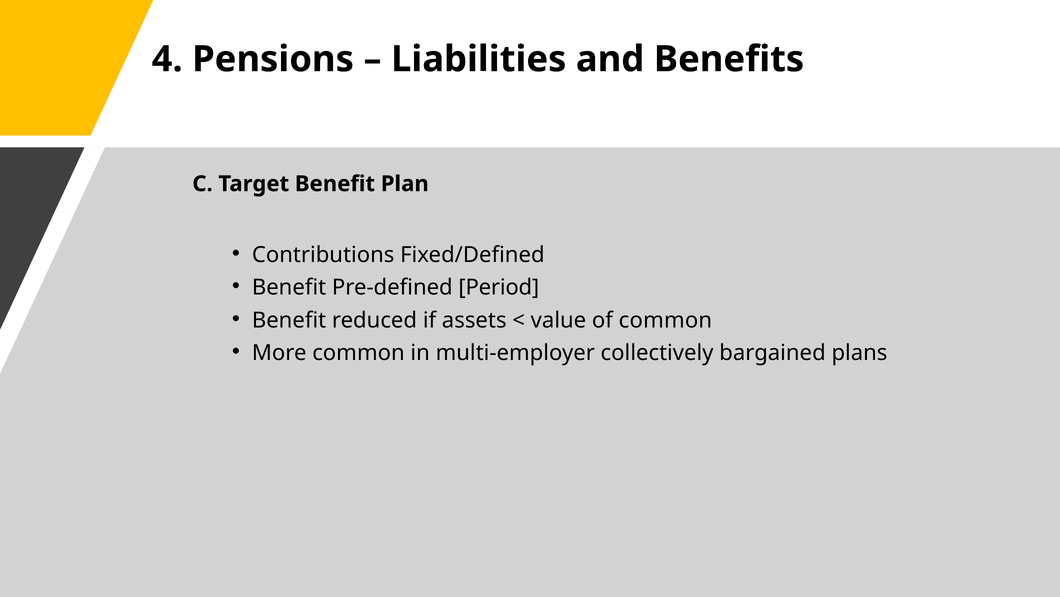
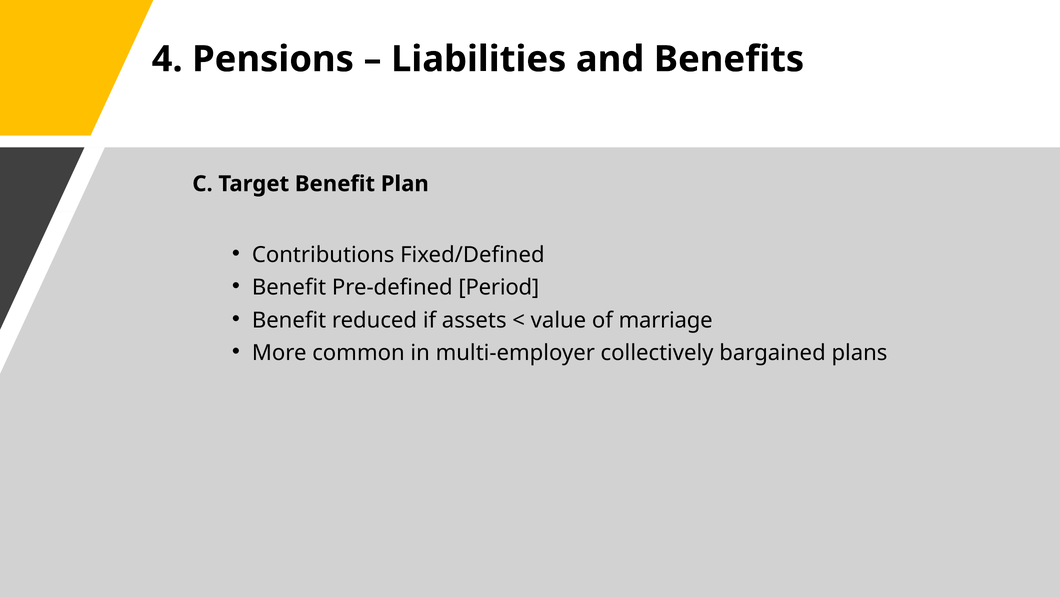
of common: common -> marriage
